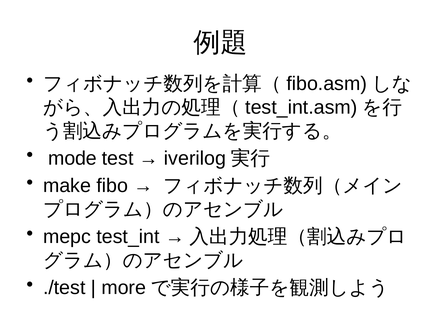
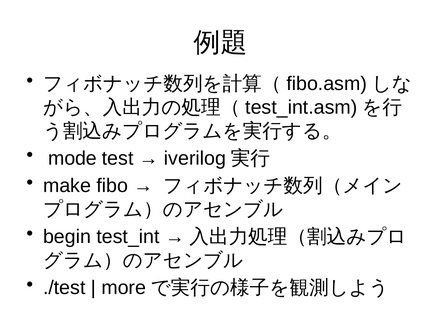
mepc: mepc -> begin
